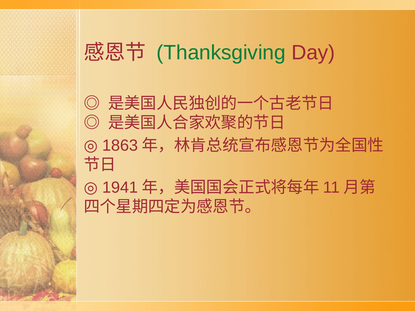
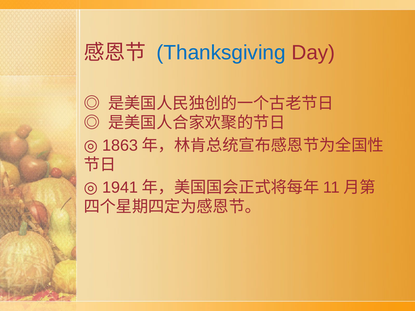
Thanksgiving colour: green -> blue
